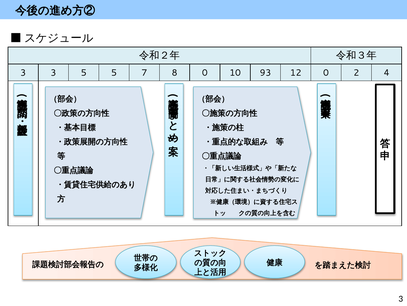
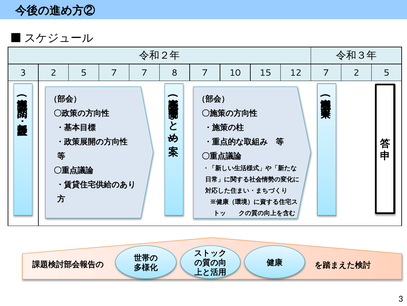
3 3: 3 -> 2
5 5: 5 -> 7
8 0: 0 -> 7
93: 93 -> 15
12 0: 0 -> 7
4 at (387, 73): 4 -> 5
